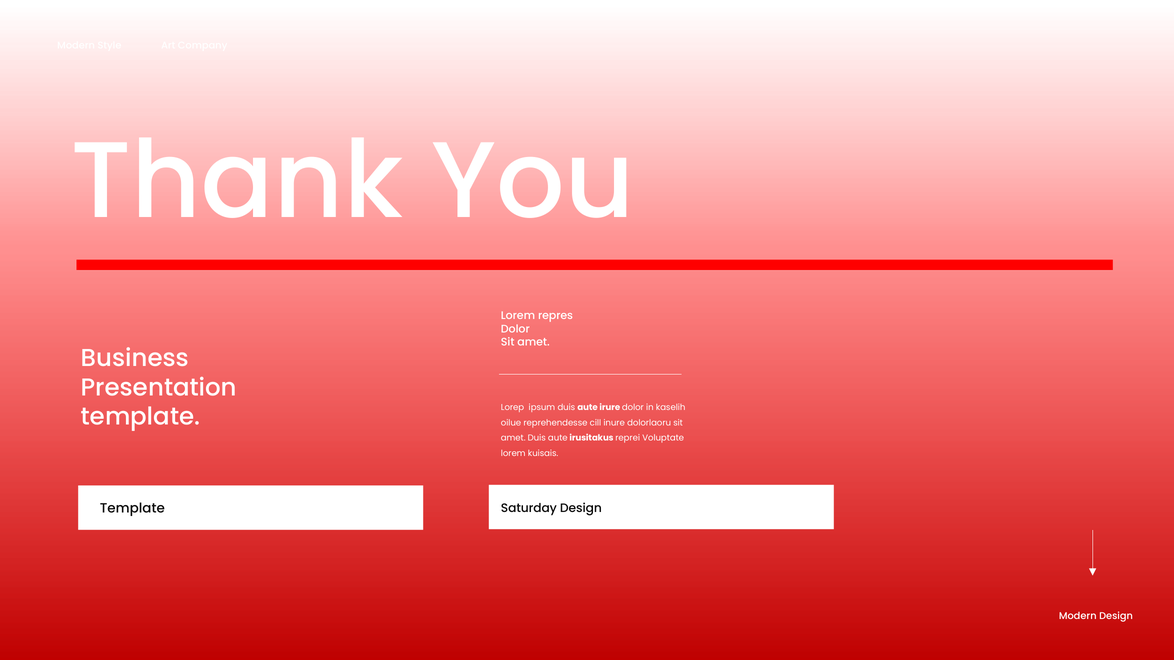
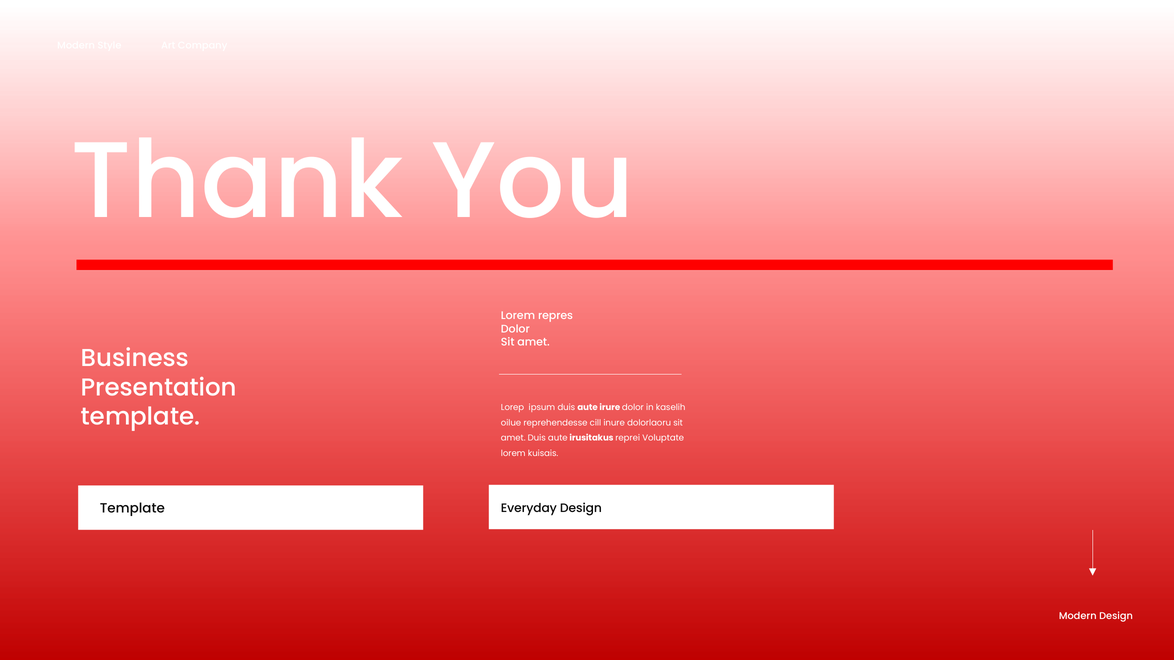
Saturday: Saturday -> Everyday
